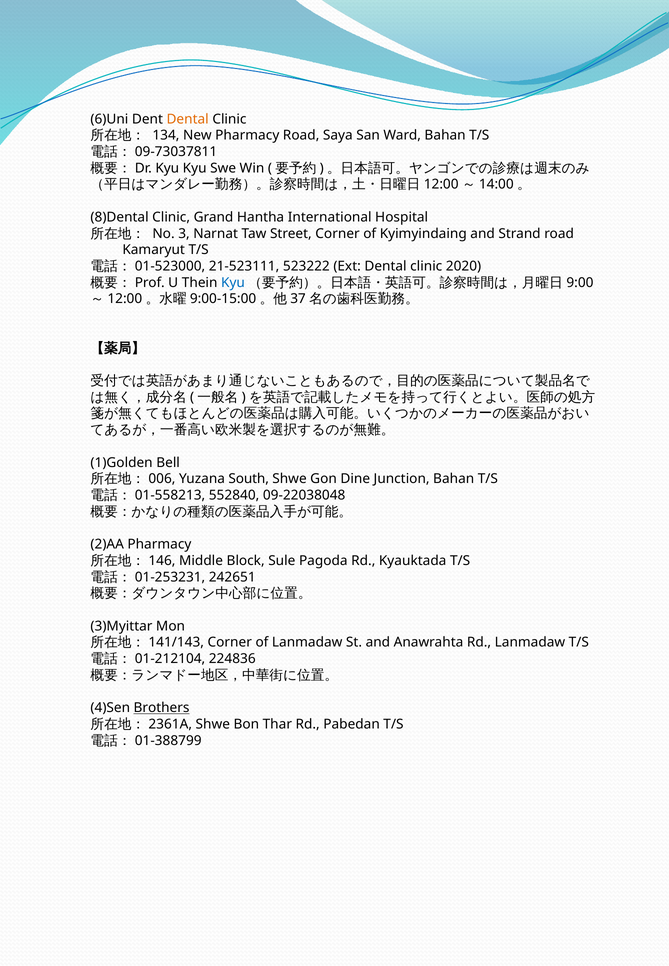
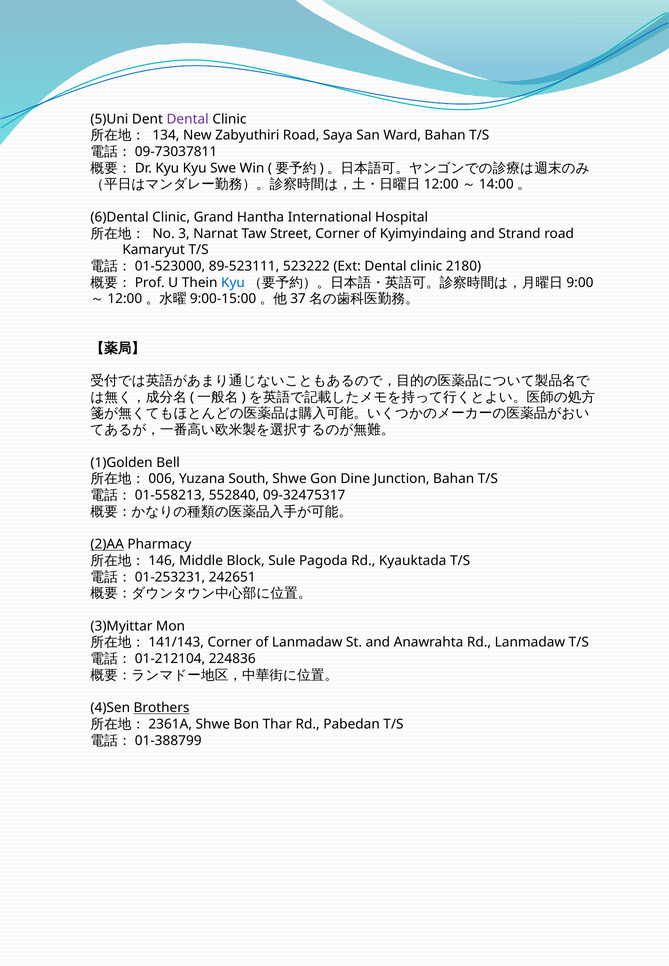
6)Uni: 6)Uni -> 5)Uni
Dental at (188, 119) colour: orange -> purple
New Pharmacy: Pharmacy -> Zabyuthiri
8)Dental: 8)Dental -> 6)Dental
21-523111: 21-523111 -> 89-523111
2020: 2020 -> 2180
09-22038048: 09-22038048 -> 09-32475317
2)AA underline: none -> present
